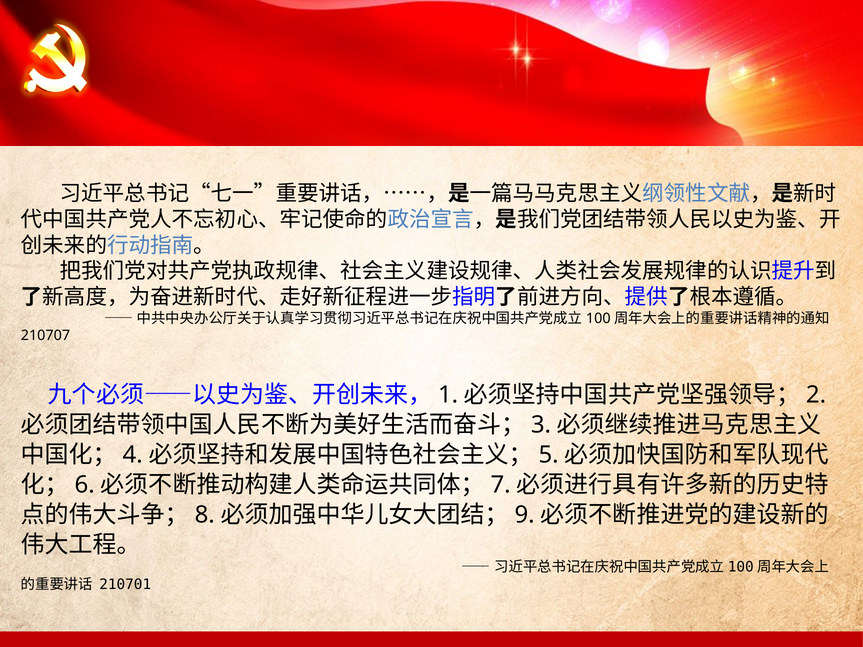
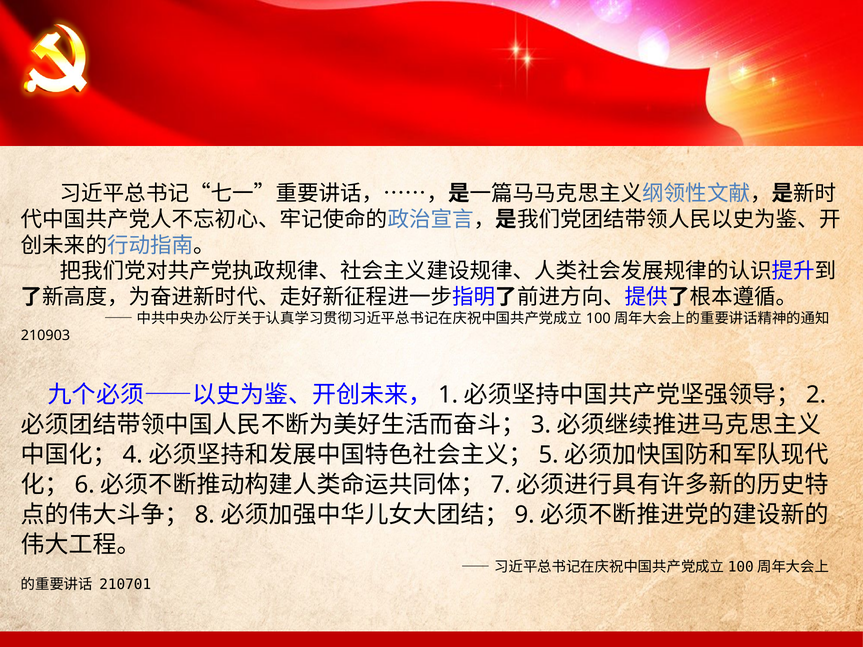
210707: 210707 -> 210903
